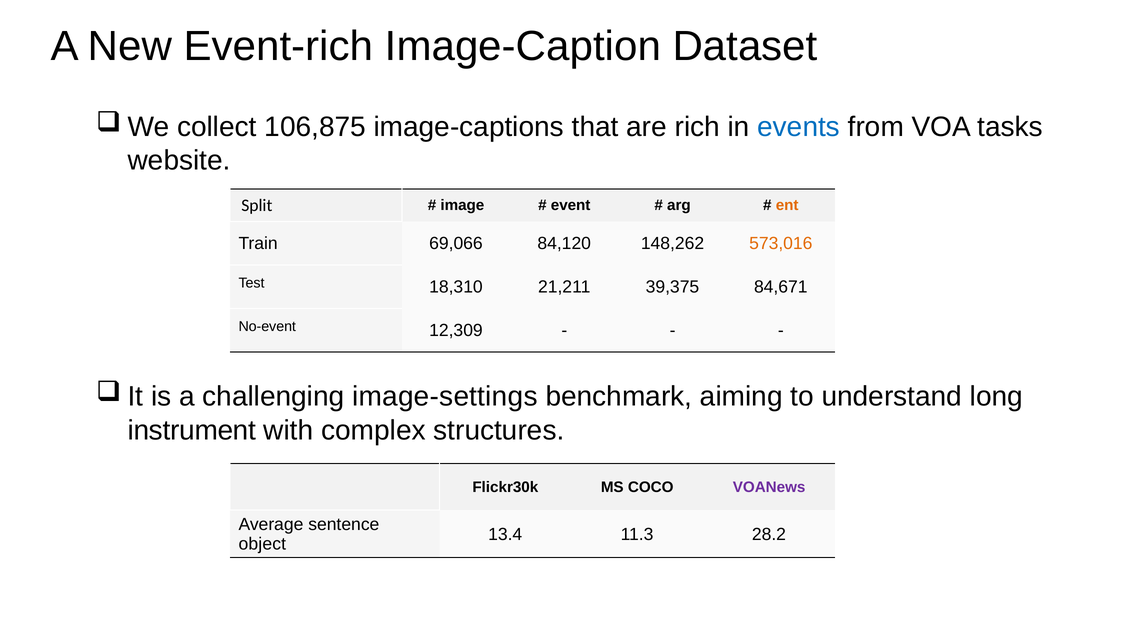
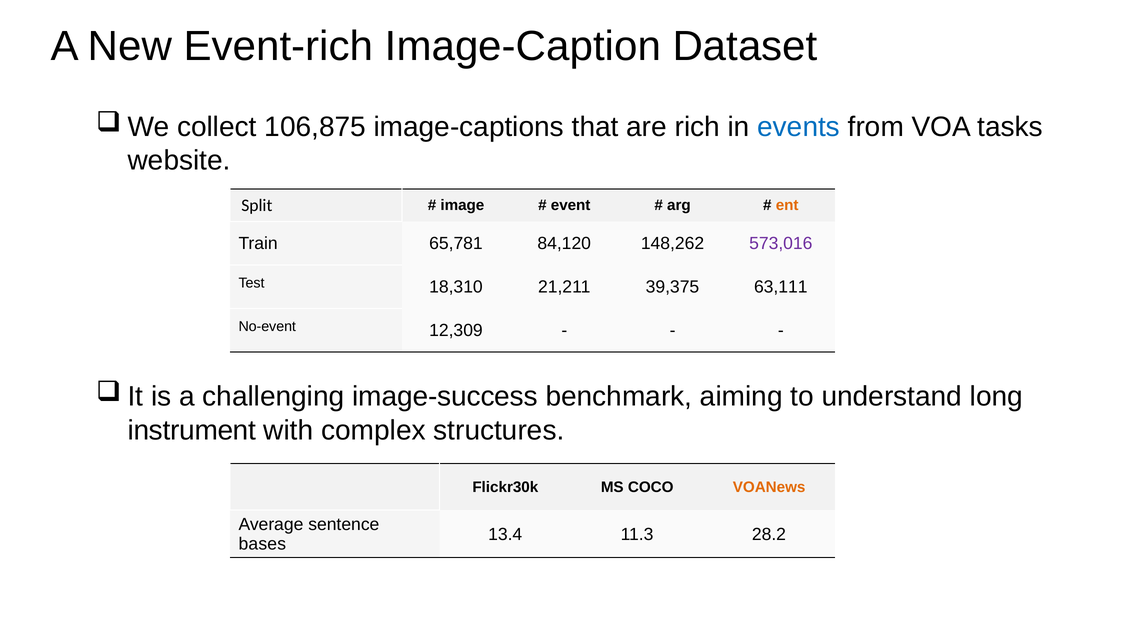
69,066: 69,066 -> 65,781
573,016 colour: orange -> purple
84,671: 84,671 -> 63,111
image-settings: image-settings -> image-success
VOANews colour: purple -> orange
object: object -> bases
